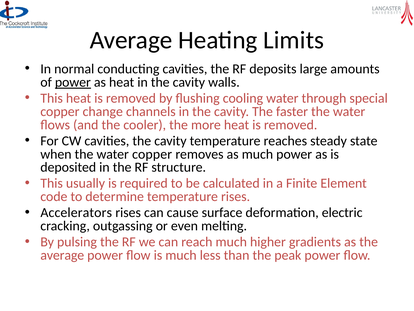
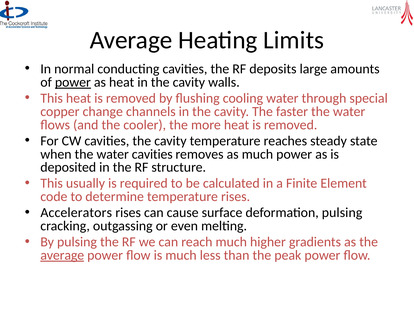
water copper: copper -> cavities
deformation electric: electric -> pulsing
average at (62, 255) underline: none -> present
